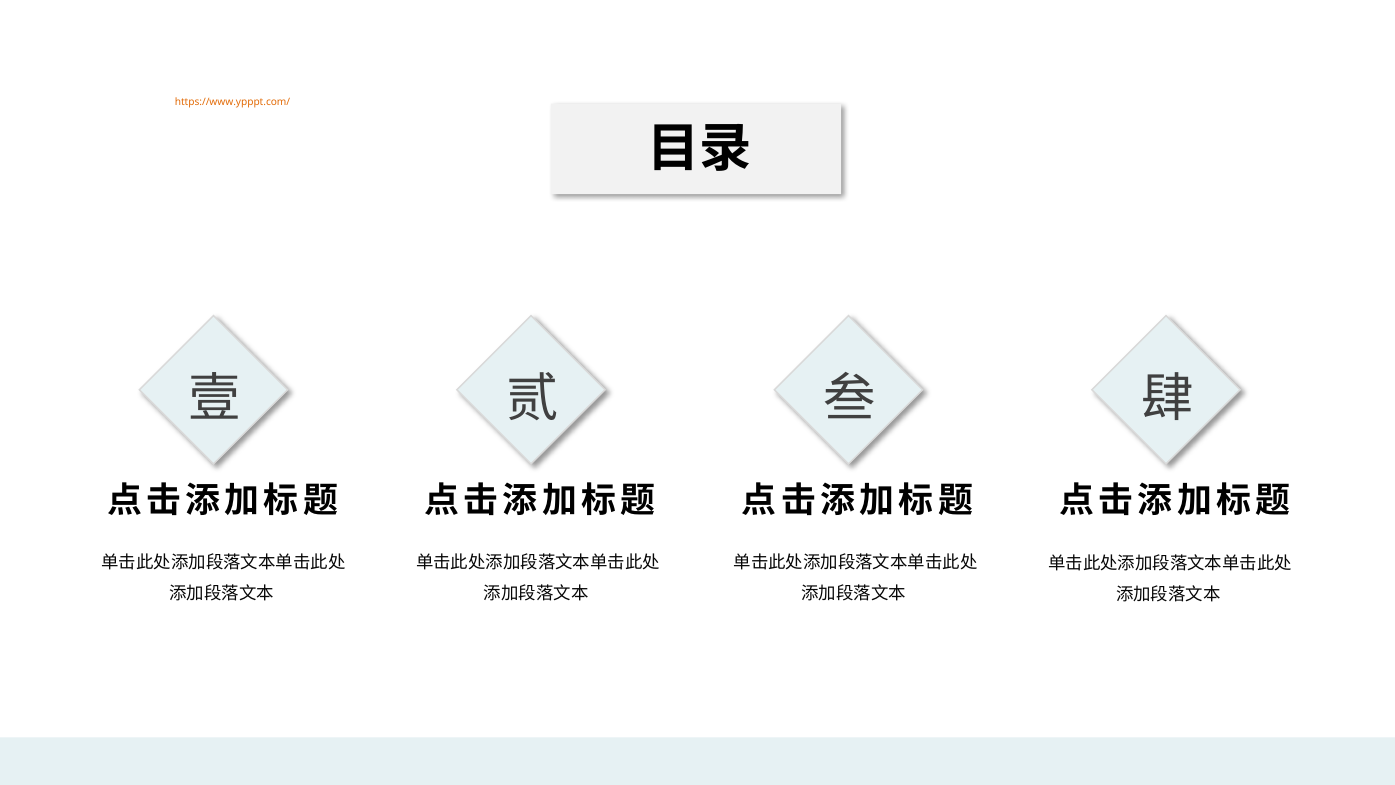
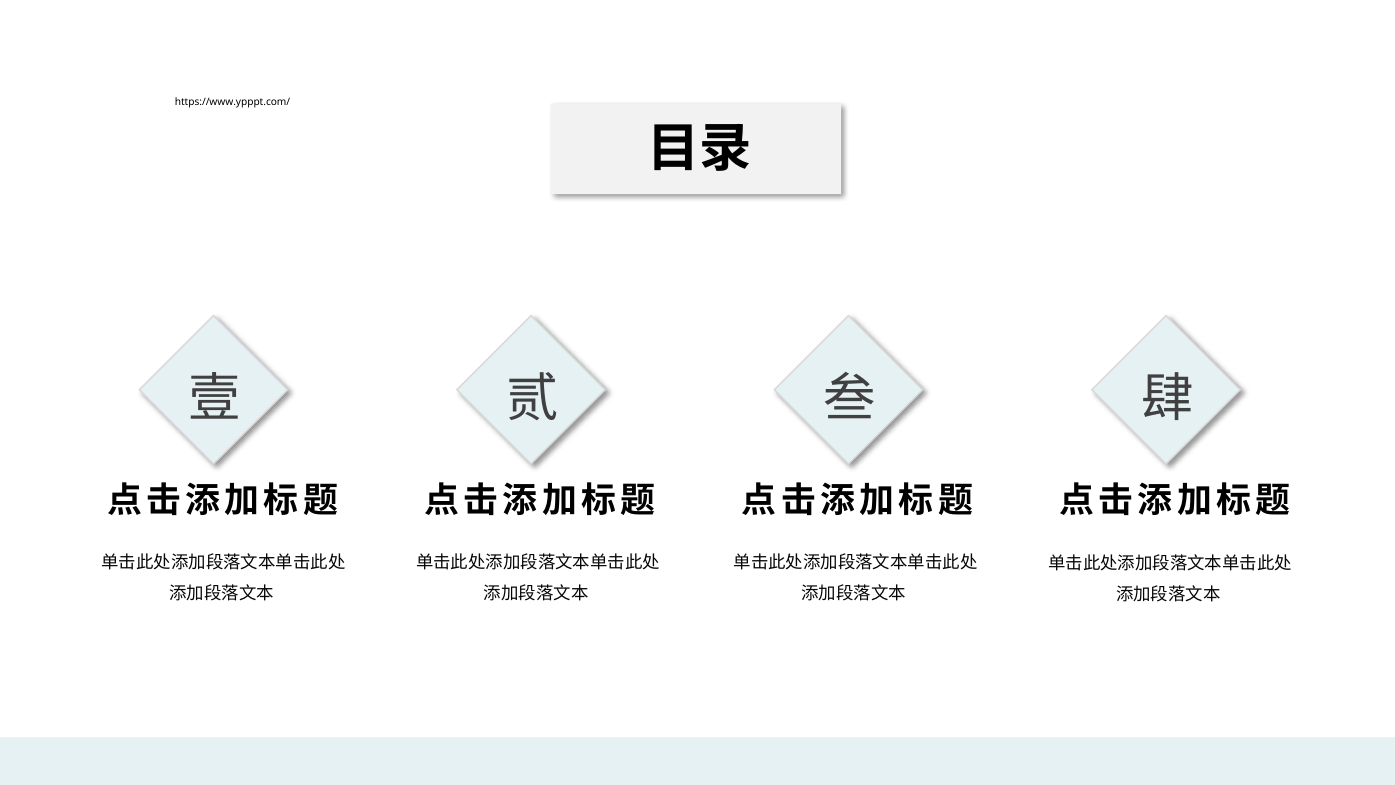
https://www.ypppt.com/ colour: orange -> black
